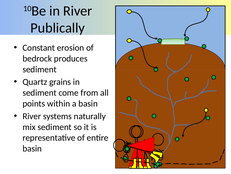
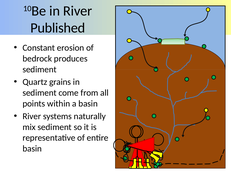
Publically: Publically -> Published
